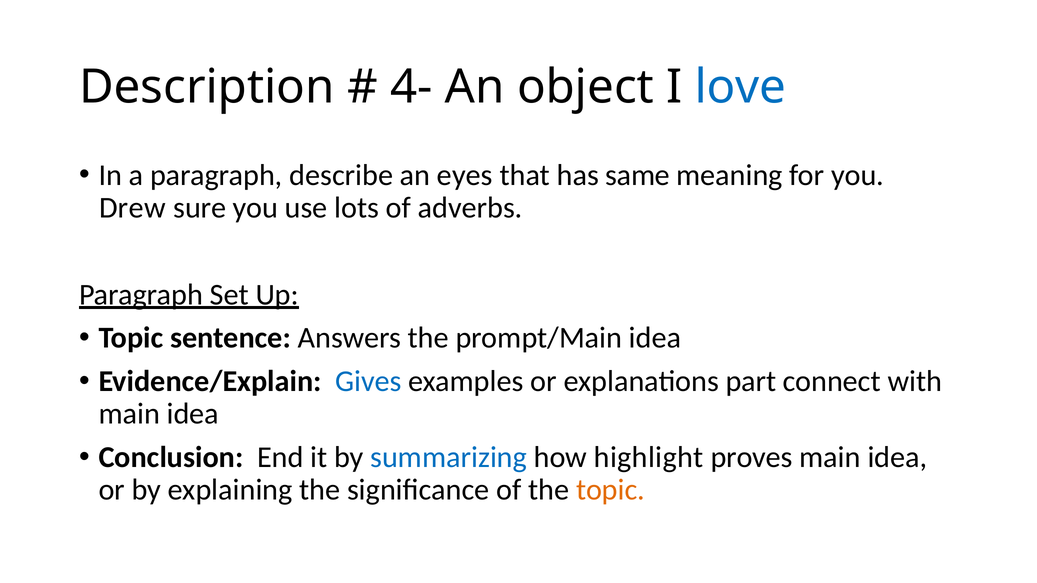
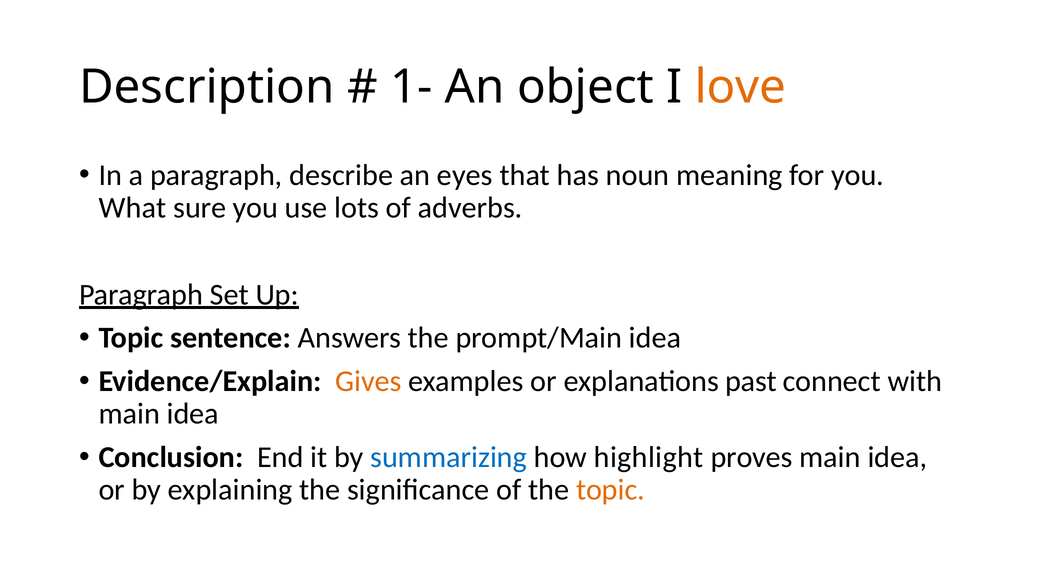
4-: 4- -> 1-
love colour: blue -> orange
same: same -> noun
Drew: Drew -> What
Gives colour: blue -> orange
part: part -> past
